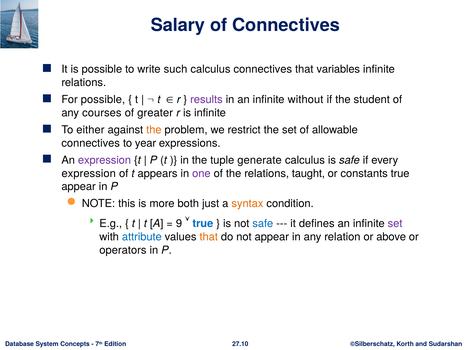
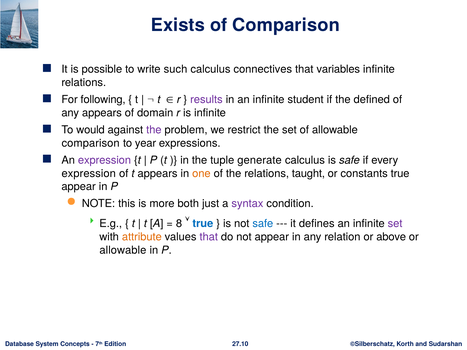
Salary: Salary -> Exists
of Connectives: Connectives -> Comparison
For possible: possible -> following
without: without -> student
student: student -> defined
any courses: courses -> appears
greater: greater -> domain
either: either -> would
the at (154, 130) colour: orange -> purple
connectives at (91, 143): connectives -> comparison
one colour: purple -> orange
syntax colour: orange -> purple
9: 9 -> 8
attribute colour: blue -> orange
that at (209, 237) colour: orange -> purple
operators at (123, 250): operators -> allowable
